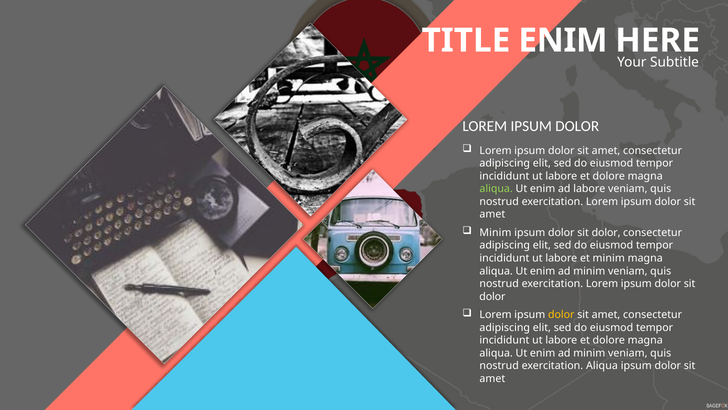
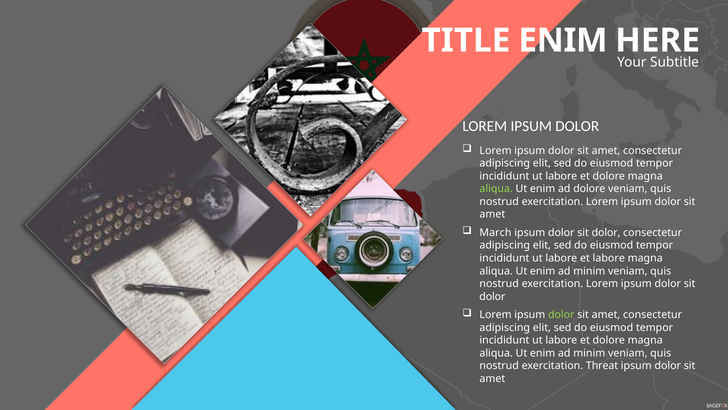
ad labore: labore -> dolore
Minim at (495, 232): Minim -> March
et minim: minim -> labore
dolor at (561, 314) colour: yellow -> light green
exercitation Aliqua: Aliqua -> Threat
